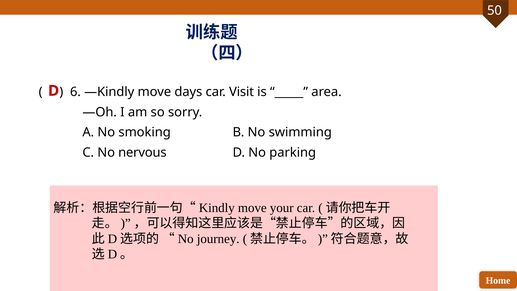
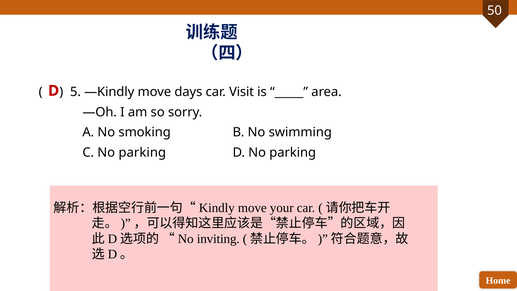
6: 6 -> 5
C No nervous: nervous -> parking
journey: journey -> inviting
